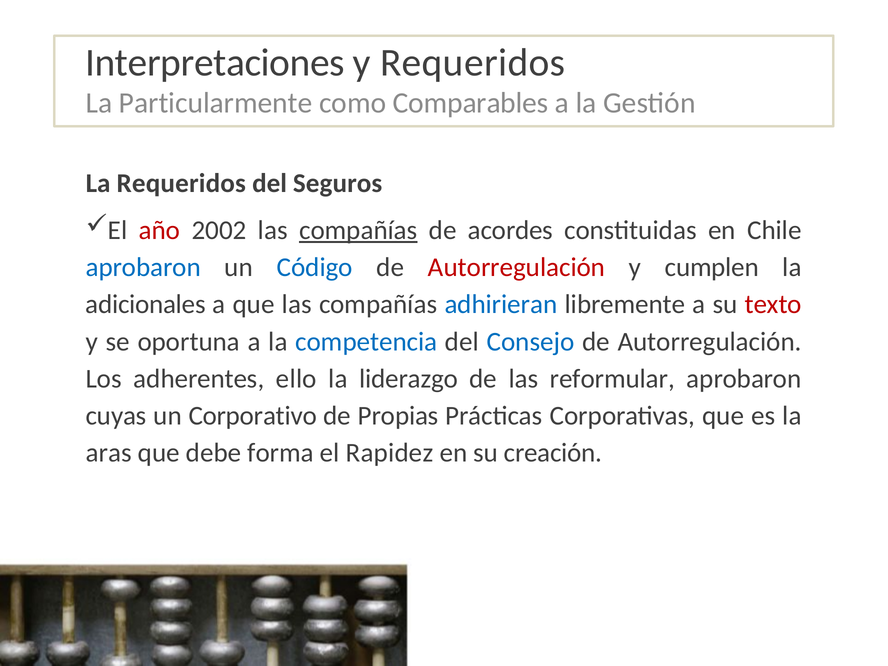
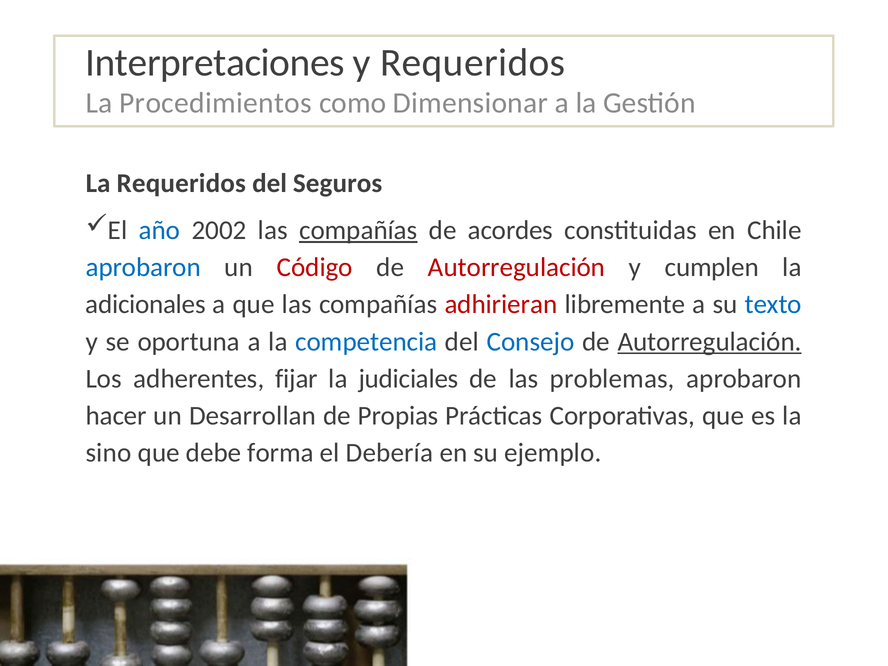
Particularmente: Particularmente -> Procedimientos
Comparables: Comparables -> Dimensionar
año colour: red -> blue
Código colour: blue -> red
adhirieran colour: blue -> red
texto colour: red -> blue
Autorregulación at (710, 342) underline: none -> present
ello: ello -> fijar
liderazgo: liderazgo -> judiciales
reformular: reformular -> problemas
cuyas: cuyas -> hacer
Corporativo: Corporativo -> Desarrollan
aras: aras -> sino
Rapidez: Rapidez -> Debería
creación: creación -> ejemplo
